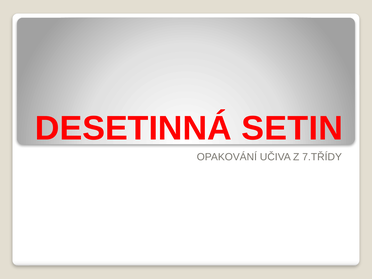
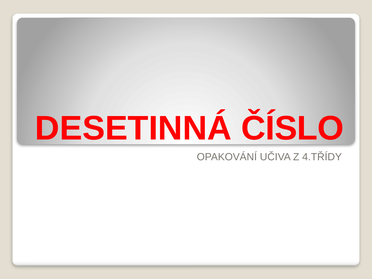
SETIN: SETIN -> ČÍSLO
7.TŘÍDY: 7.TŘÍDY -> 4.TŘÍDY
